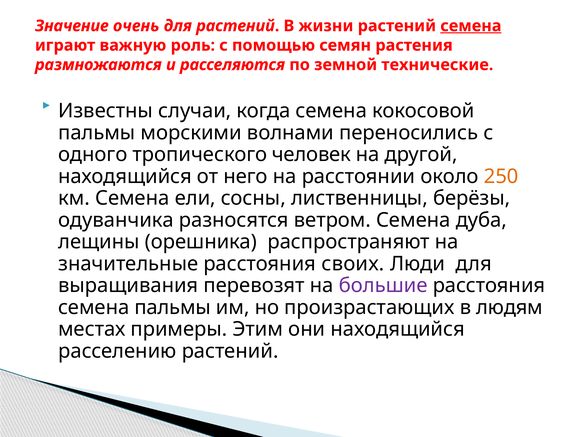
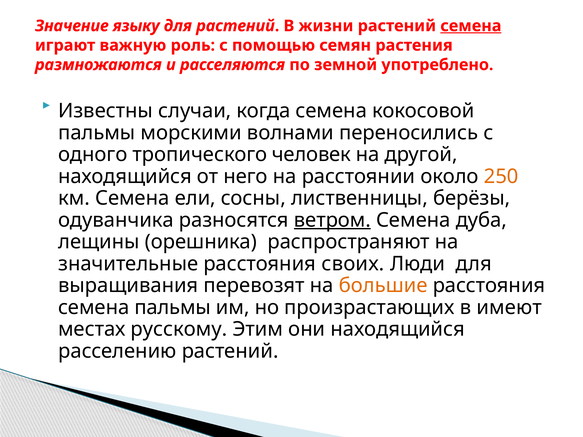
очень: очень -> языку
технические: технические -> употреблено
ветром underline: none -> present
большие colour: purple -> orange
людям: людям -> имеют
примеры: примеры -> русскому
